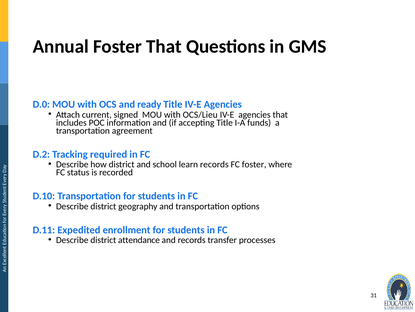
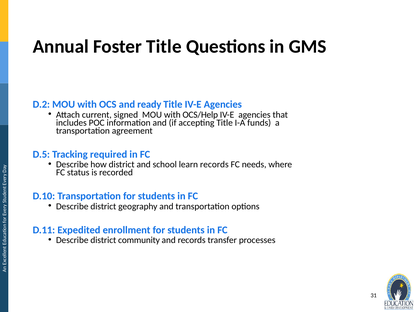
Foster That: That -> Title
D.0: D.0 -> D.2
OCS/Lieu: OCS/Lieu -> OCS/Help
D.2: D.2 -> D.5
FC foster: foster -> needs
attendance: attendance -> community
